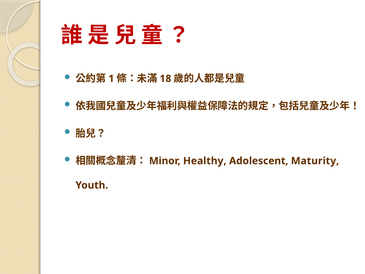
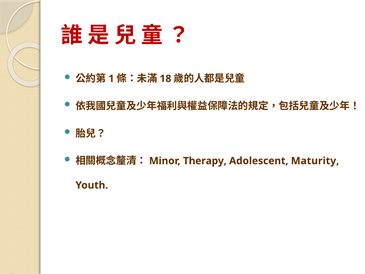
Healthy: Healthy -> Therapy
